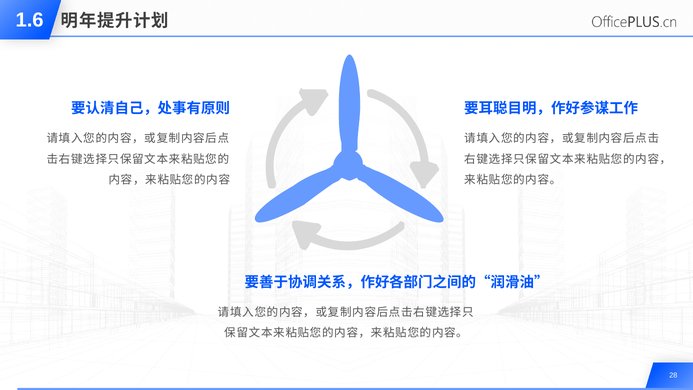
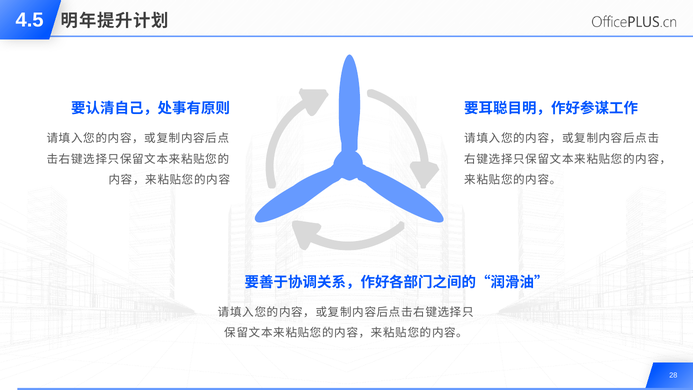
1.6: 1.6 -> 4.5
